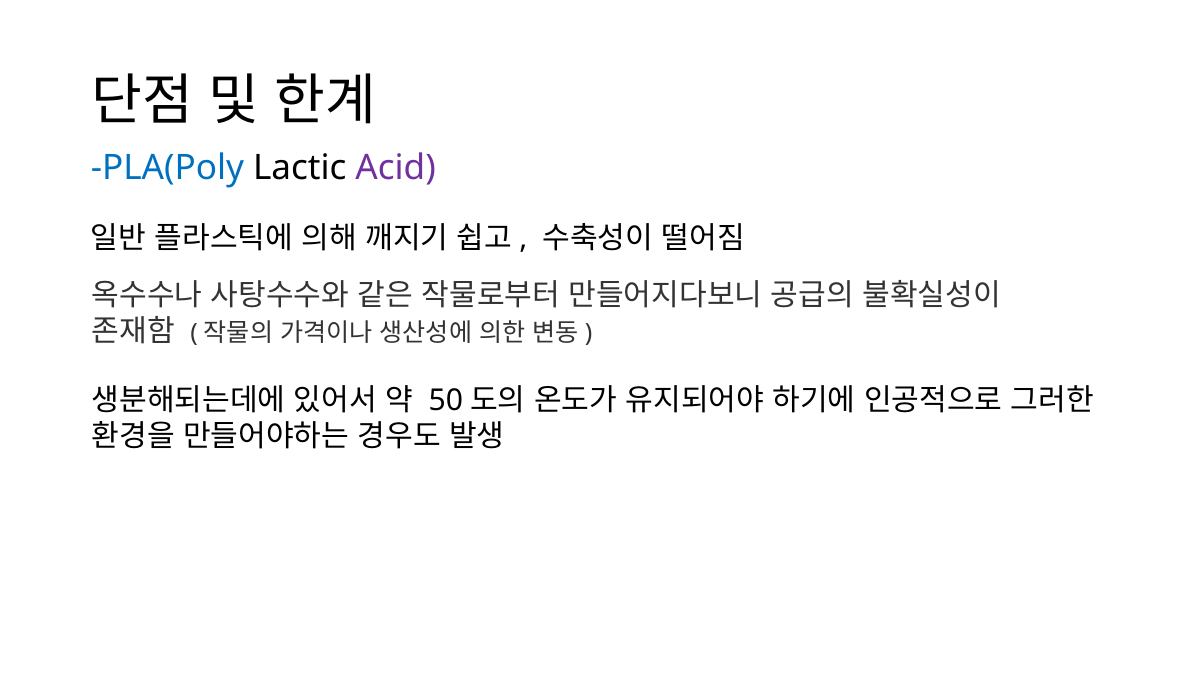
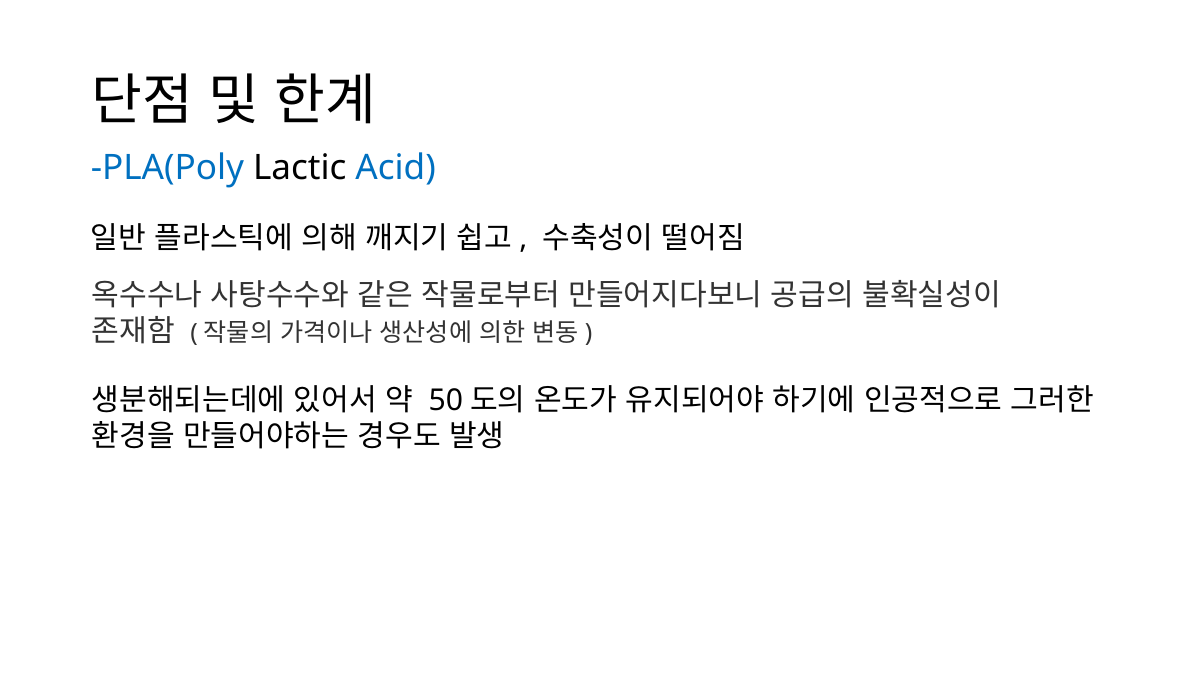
Acid colour: purple -> blue
